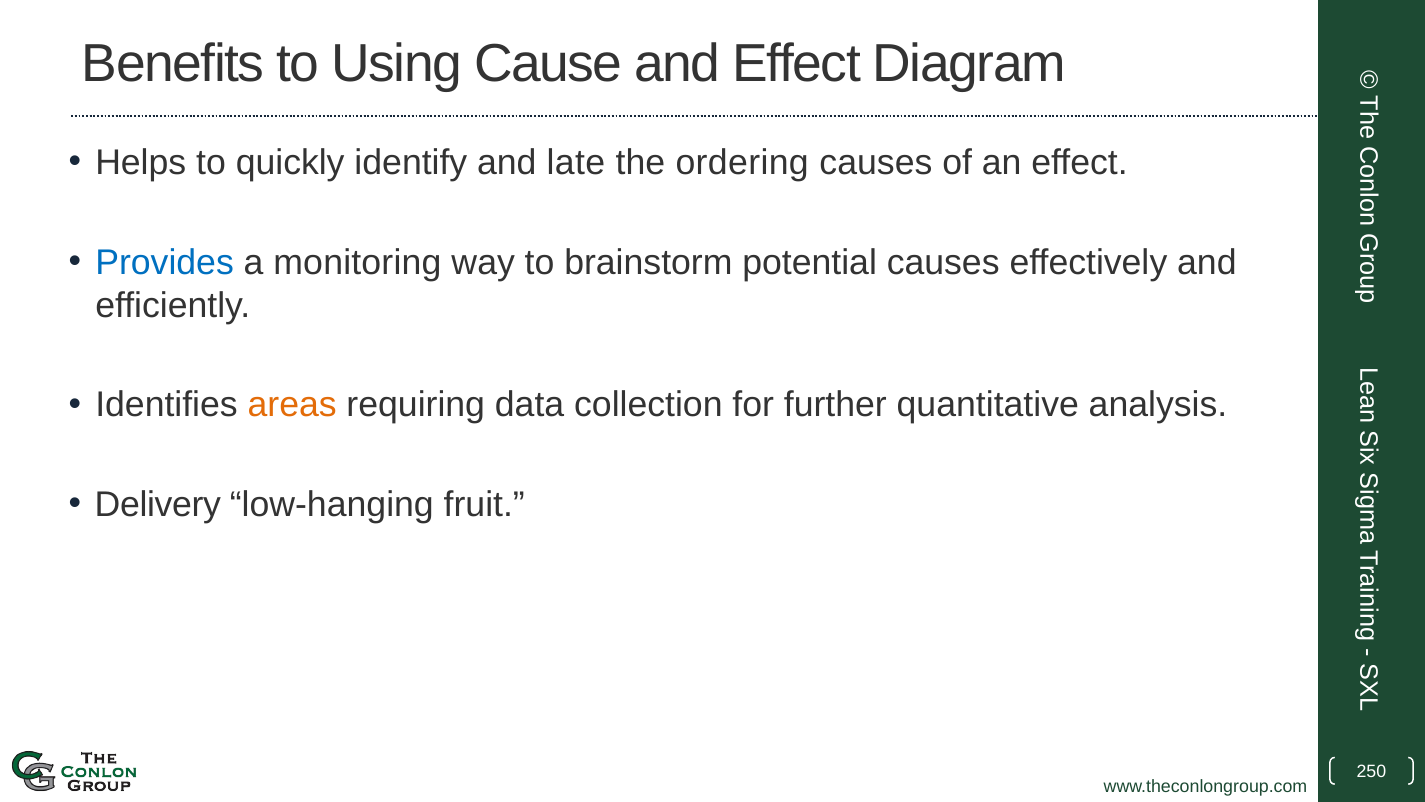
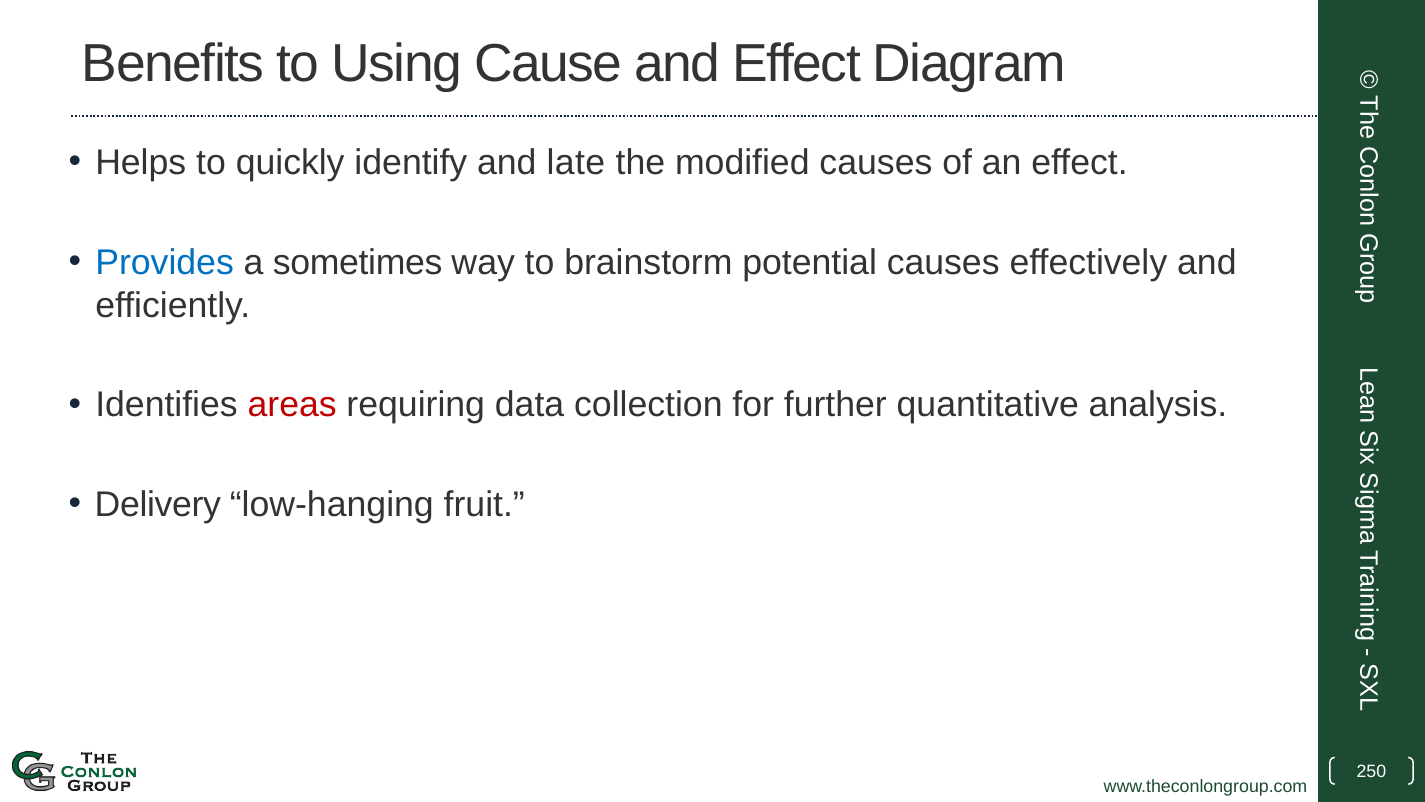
ordering: ordering -> modified
monitoring: monitoring -> sometimes
areas colour: orange -> red
